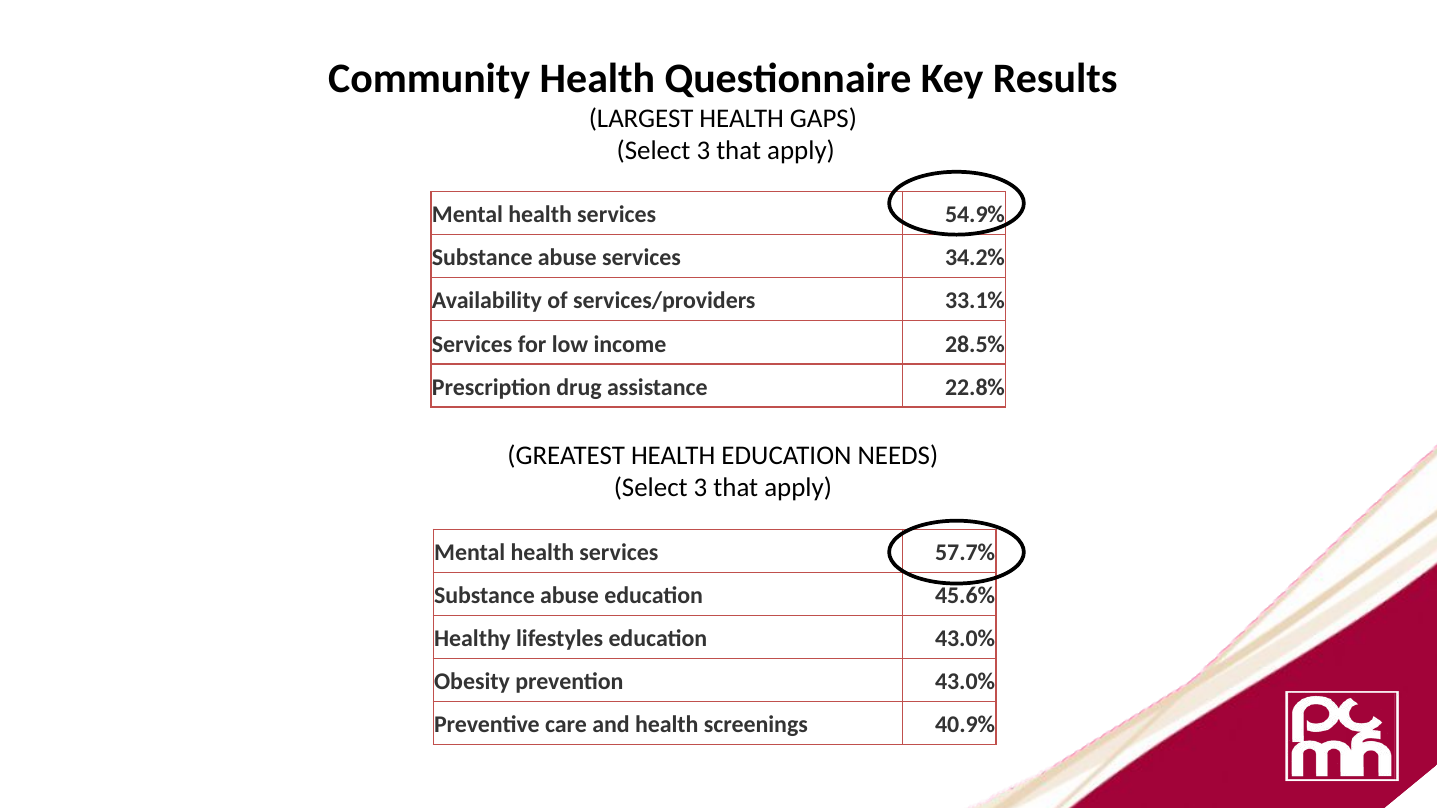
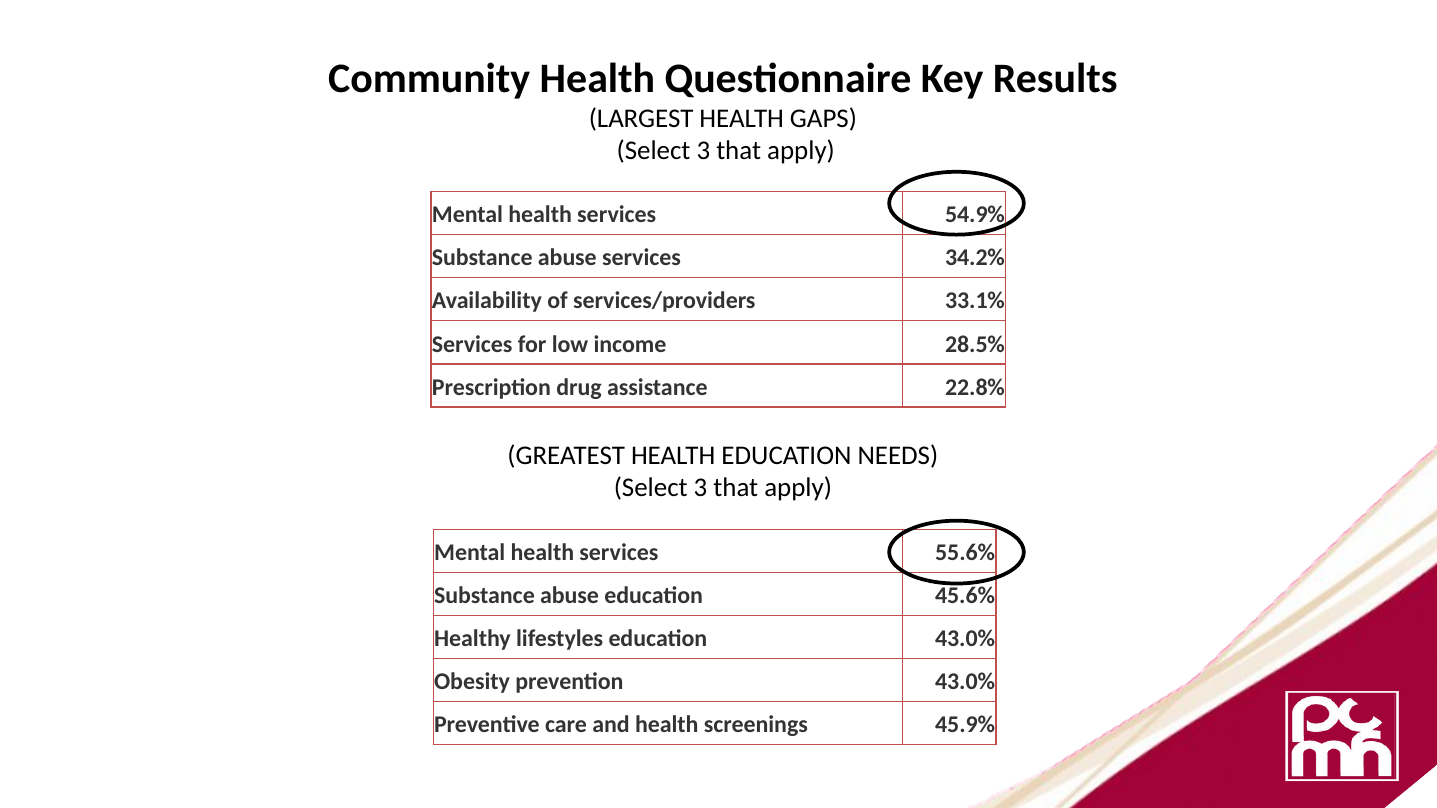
57.7%: 57.7% -> 55.6%
40.9%: 40.9% -> 45.9%
